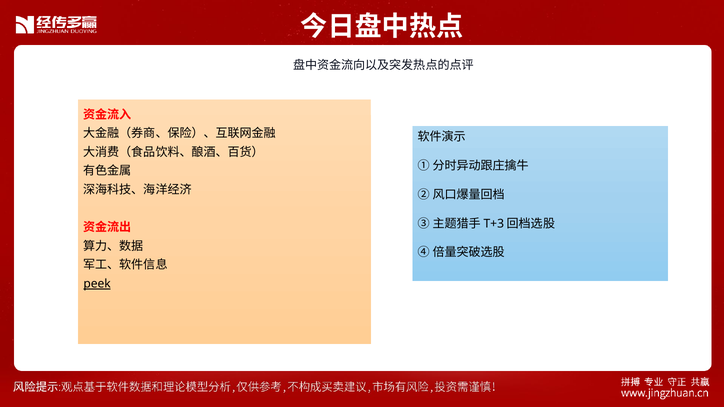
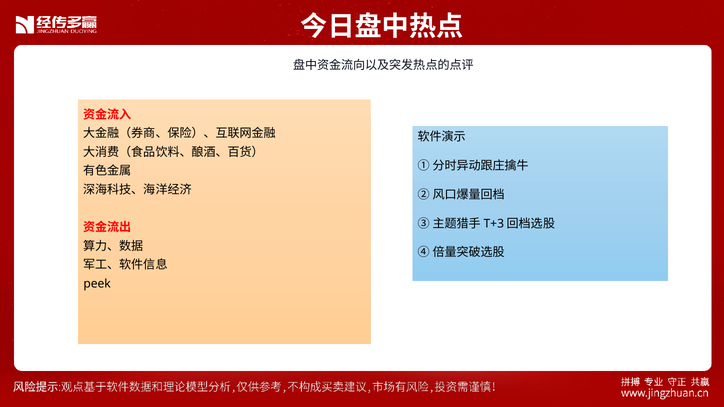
peek underline: present -> none
